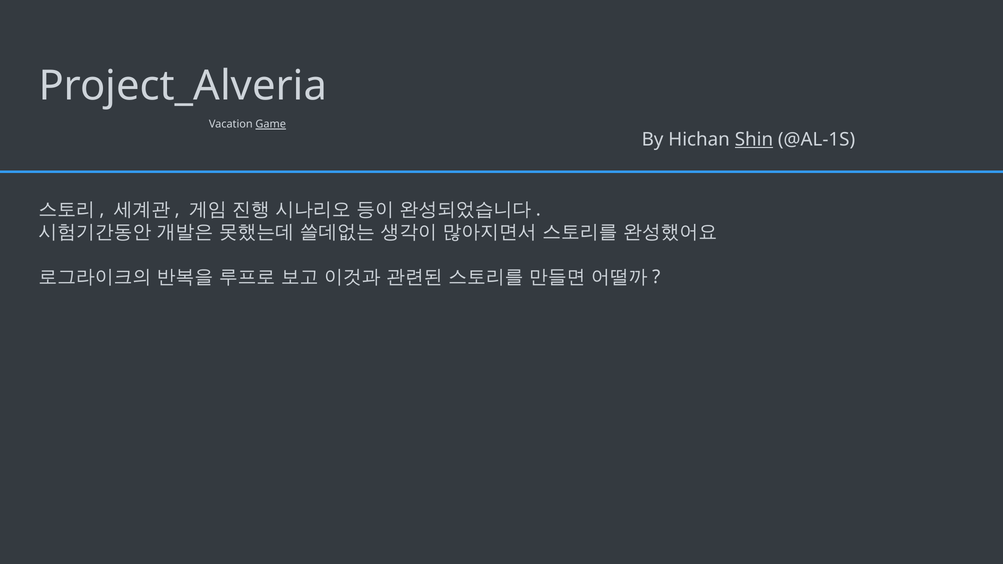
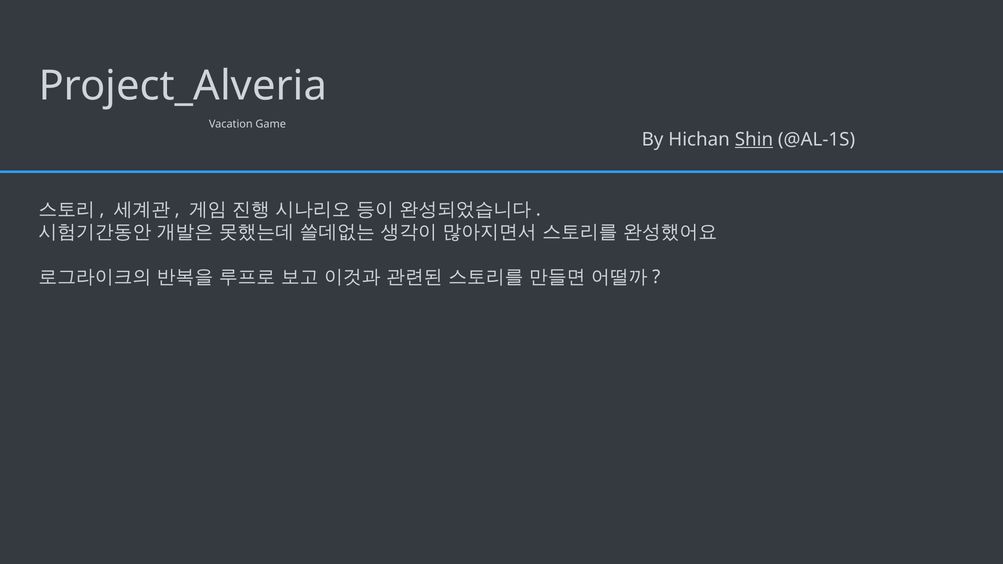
Game underline: present -> none
